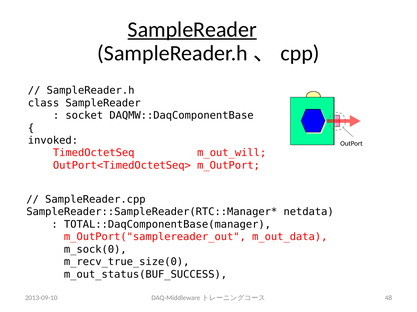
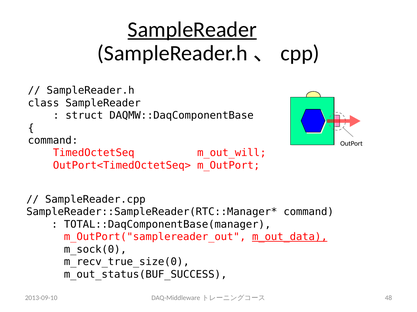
socket: socket -> struct
invoked at (53, 141): invoked -> command
netdata at (309, 212): netdata -> command
m_out_data underline: none -> present
